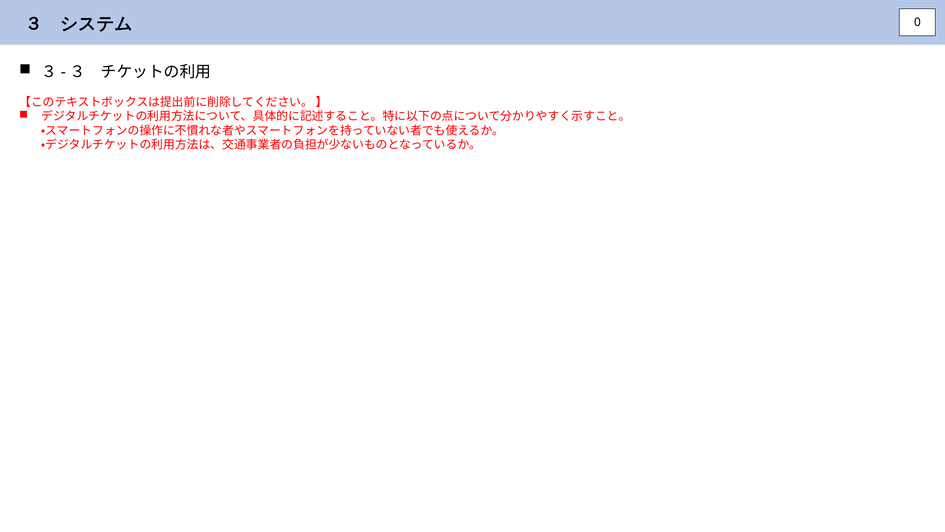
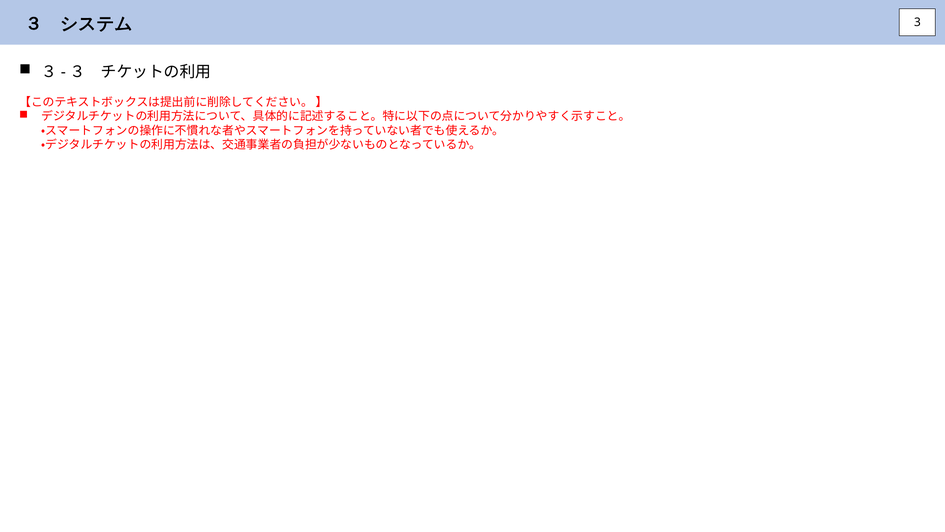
0: 0 -> 3
